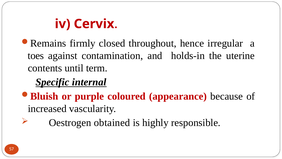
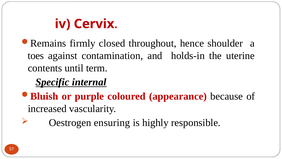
irregular: irregular -> shoulder
obtained: obtained -> ensuring
